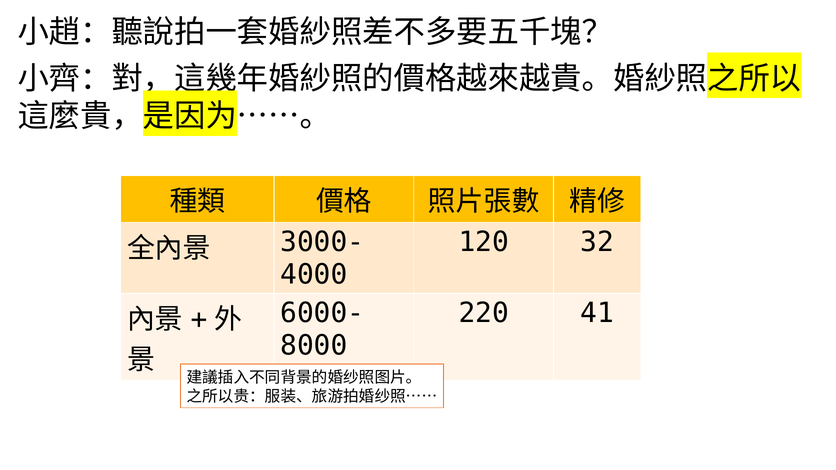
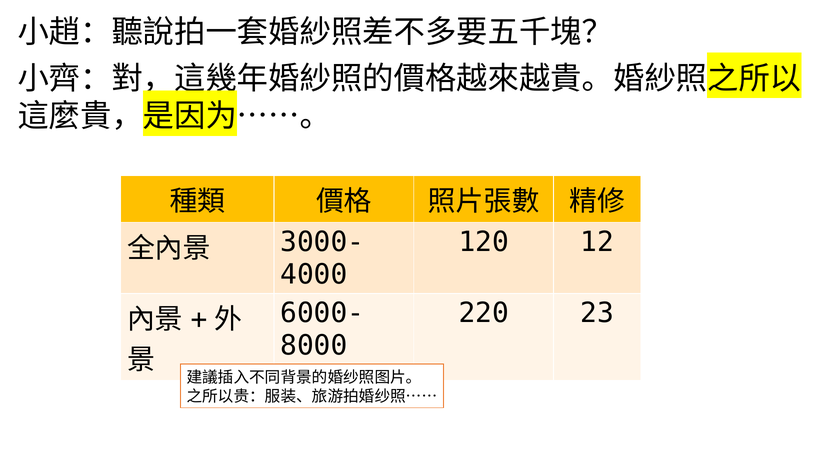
32: 32 -> 12
41: 41 -> 23
